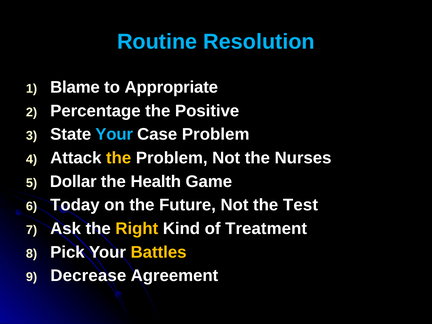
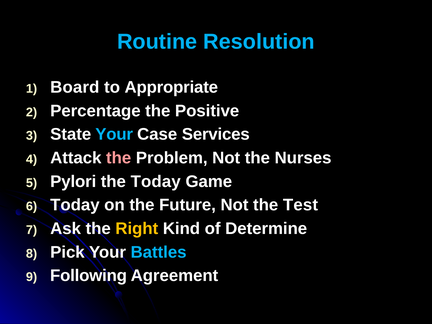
Blame: Blame -> Board
Case Problem: Problem -> Services
the at (119, 158) colour: yellow -> pink
Dollar: Dollar -> Pylori
the Health: Health -> Today
Treatment: Treatment -> Determine
Battles colour: yellow -> light blue
Decrease: Decrease -> Following
